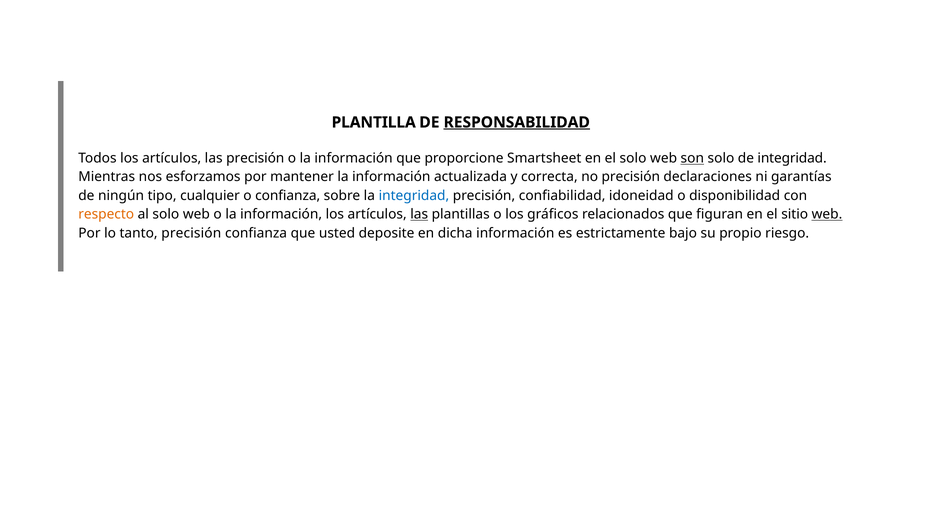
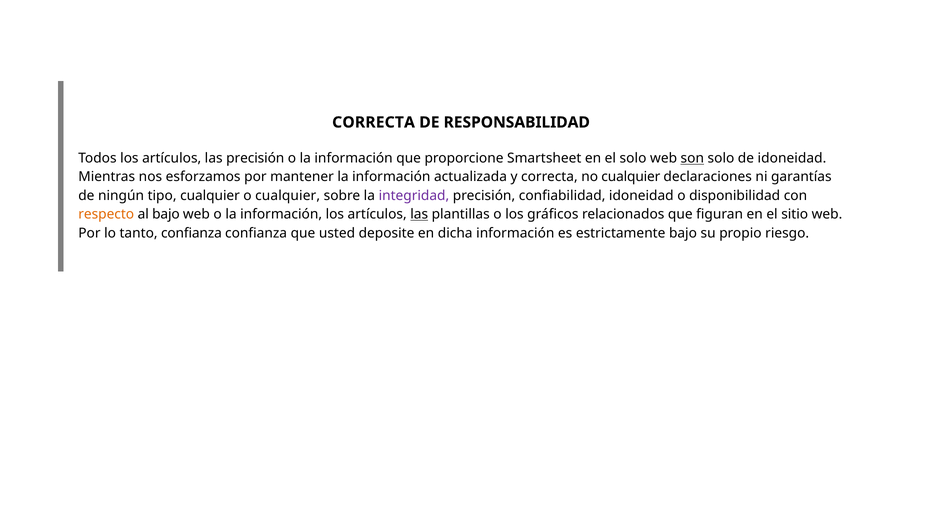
PLANTILLA at (374, 122): PLANTILLA -> CORRECTA
RESPONSABILIDAD underline: present -> none
de integridad: integridad -> idoneidad
no precisión: precisión -> cualquier
o confianza: confianza -> cualquier
integridad at (414, 196) colour: blue -> purple
al solo: solo -> bajo
web at (827, 214) underline: present -> none
tanto precisión: precisión -> confianza
